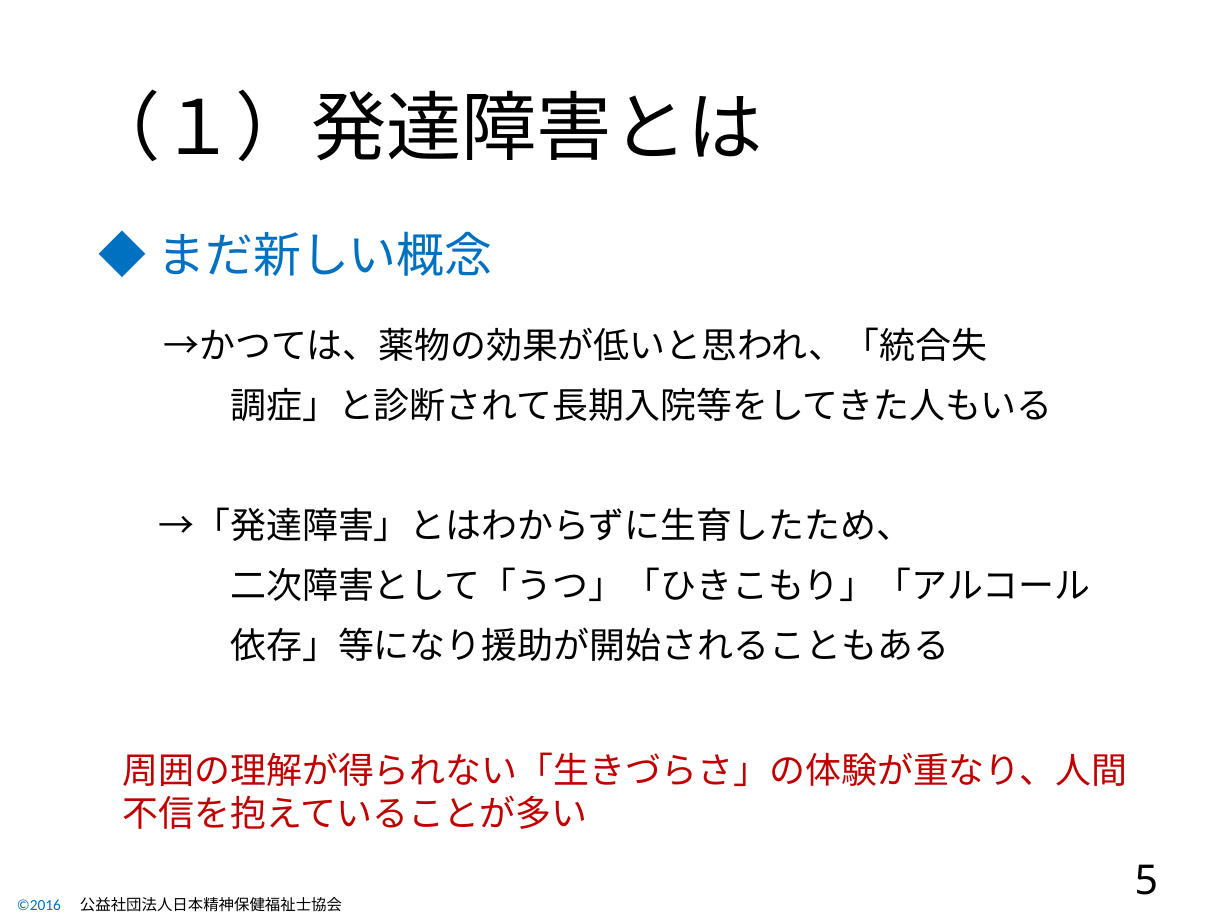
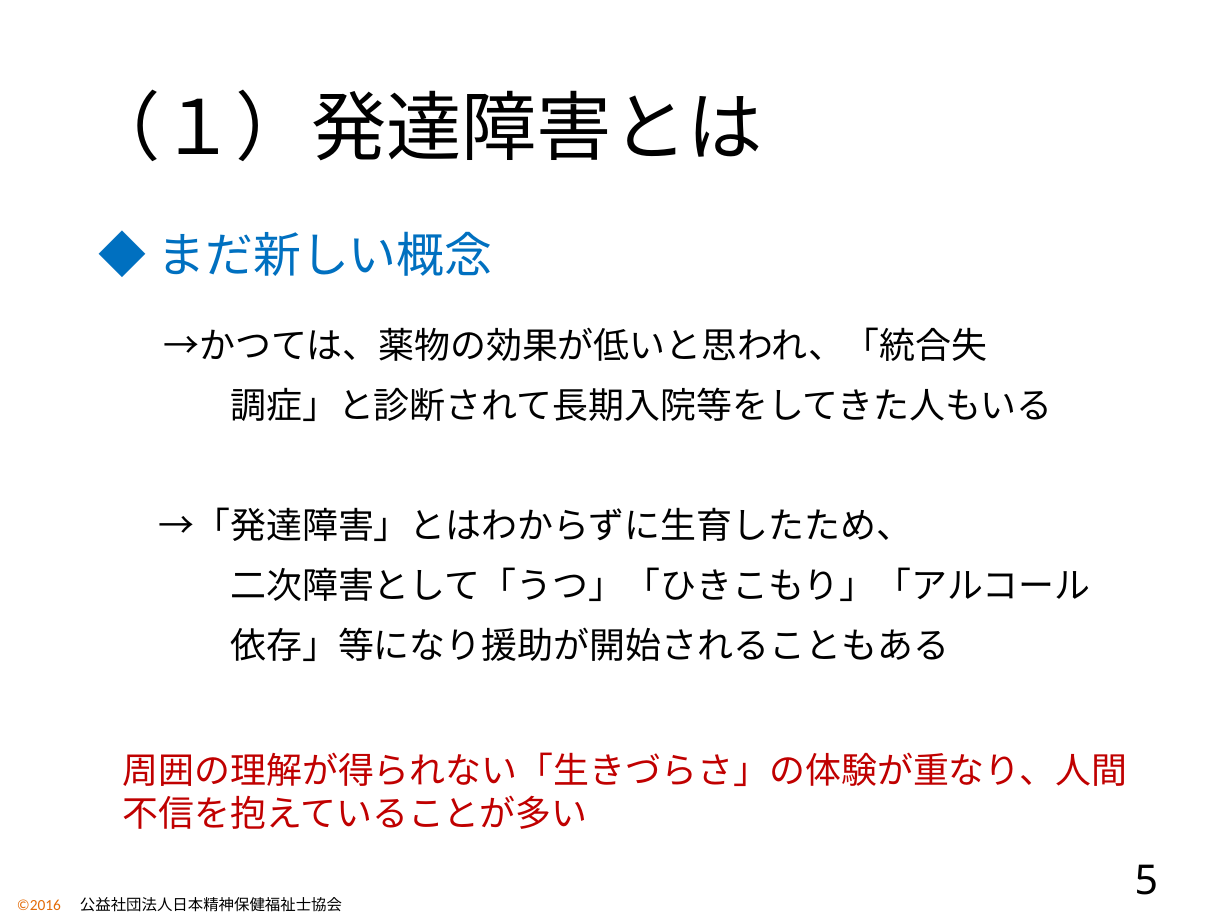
©2016 colour: blue -> orange
